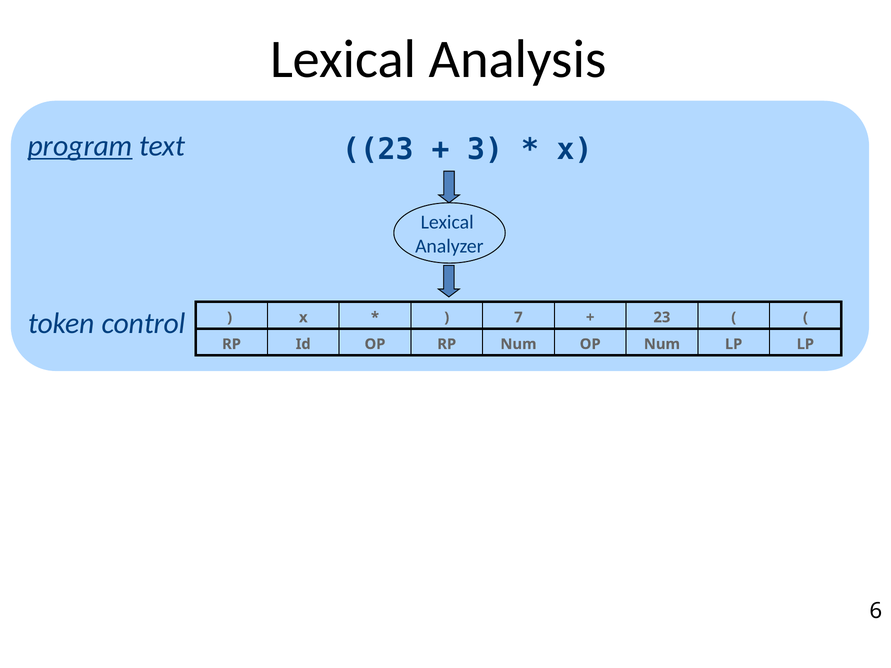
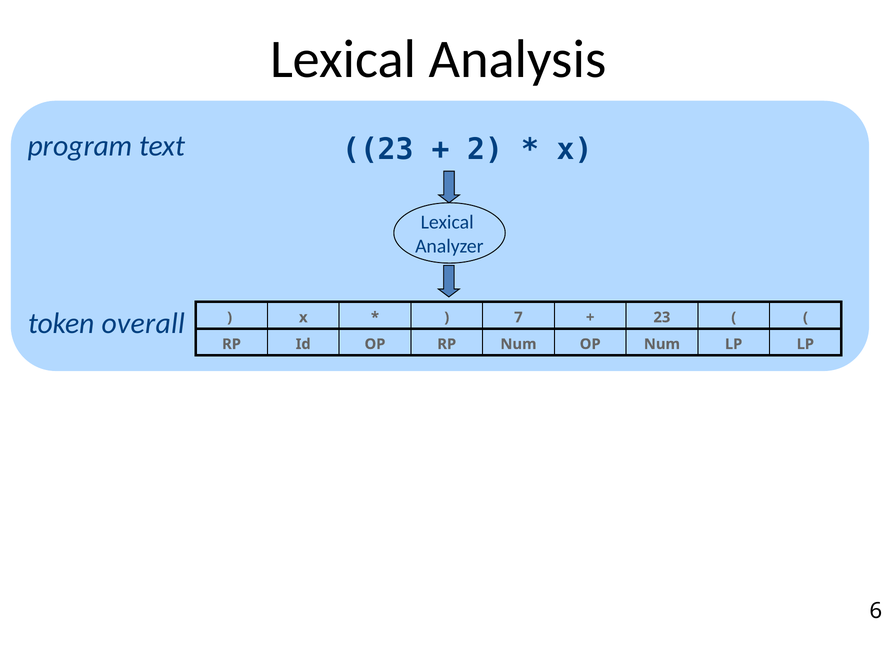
program underline: present -> none
3: 3 -> 2
control: control -> overall
